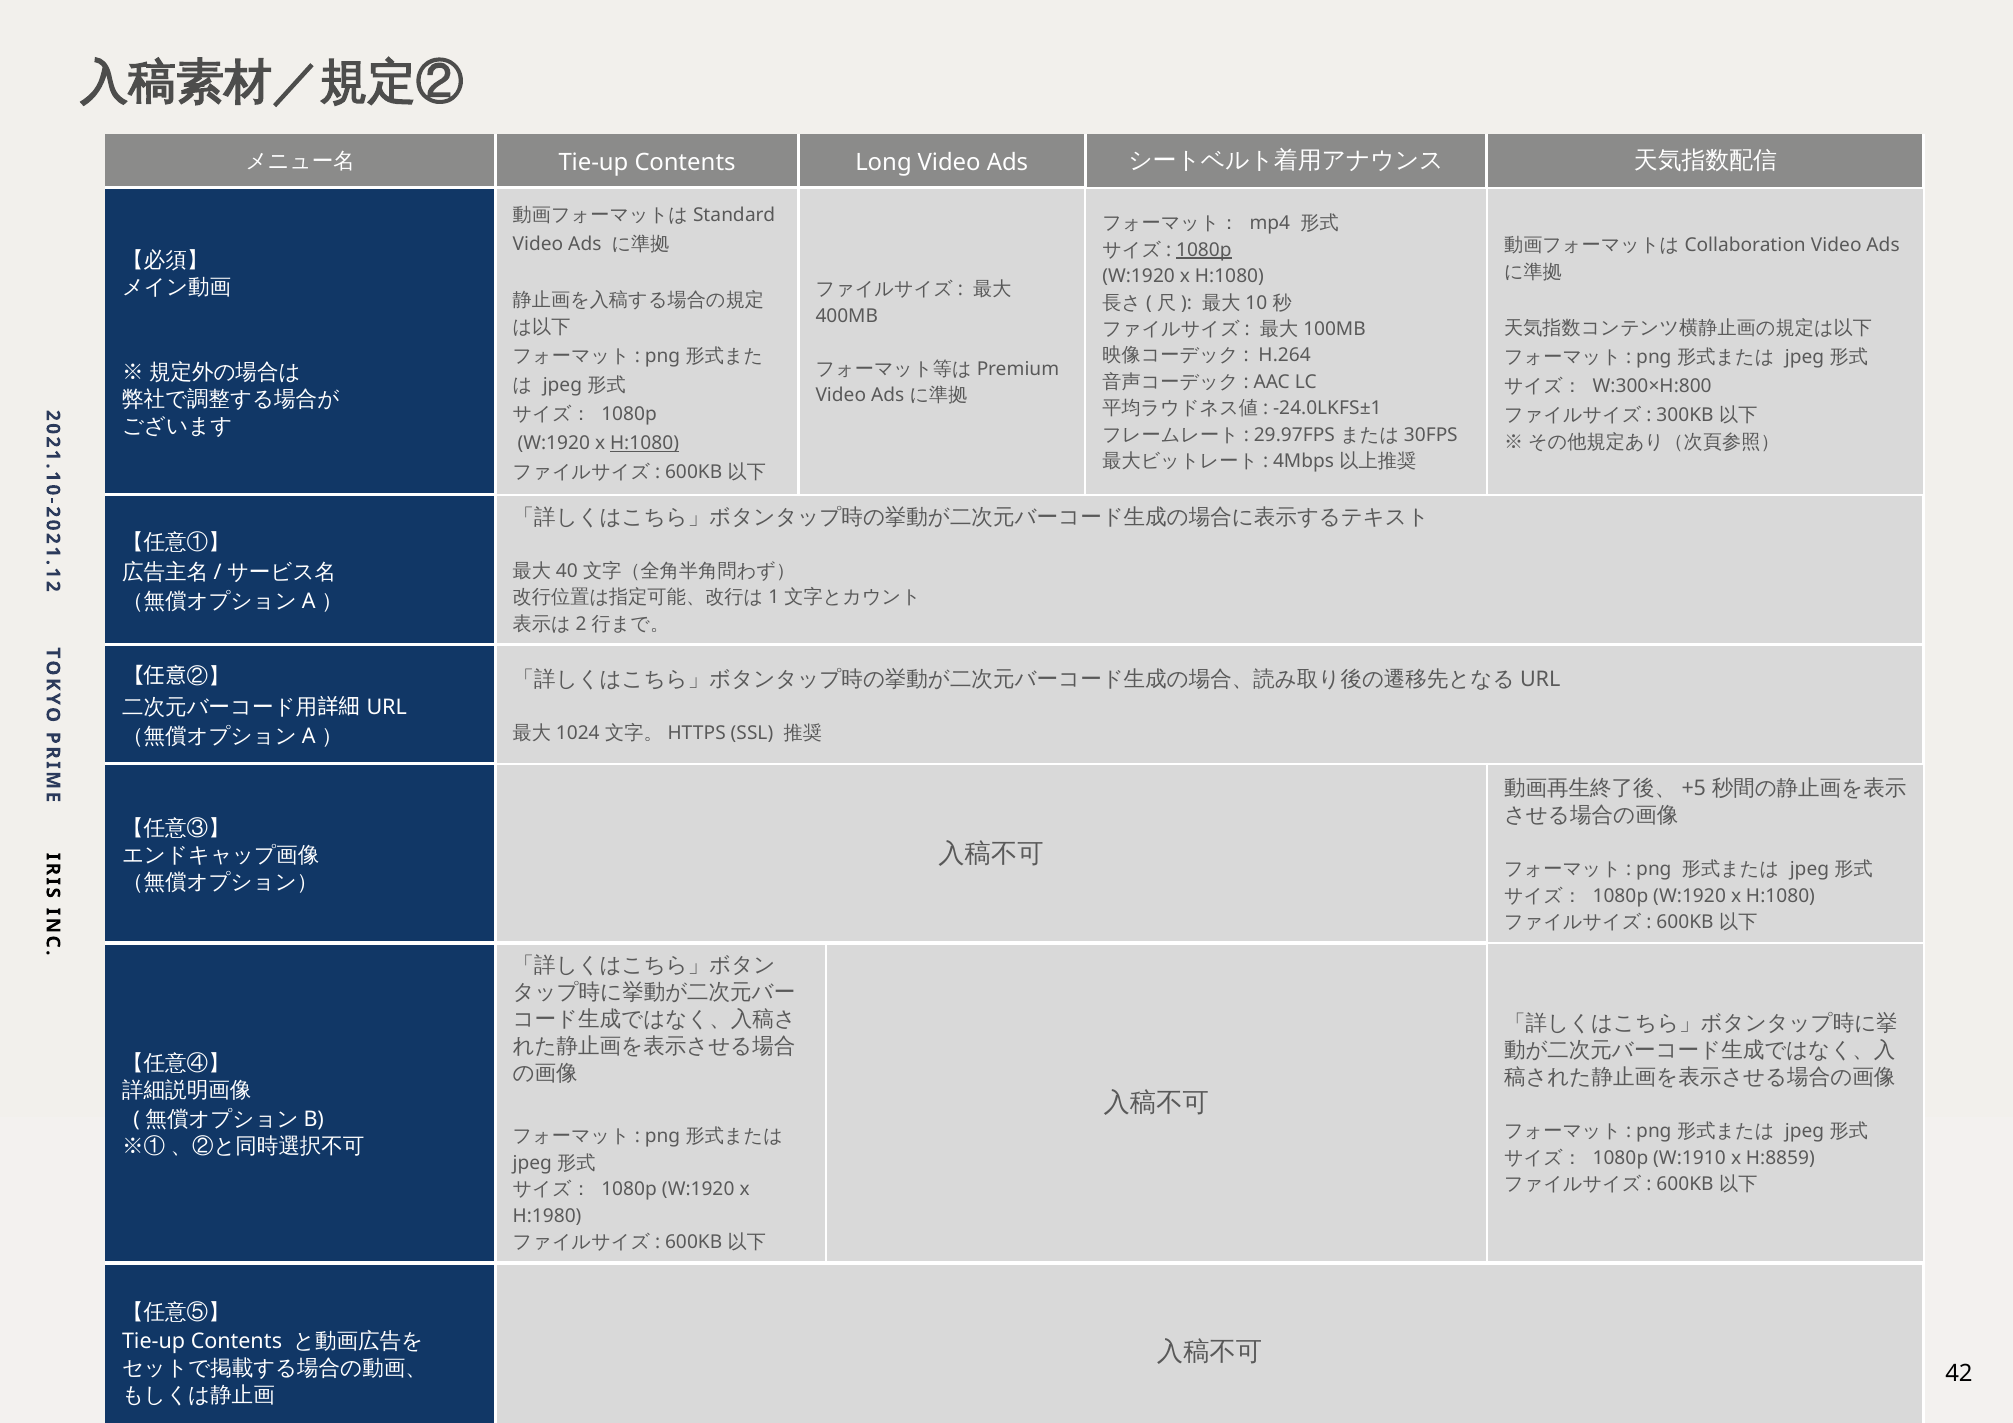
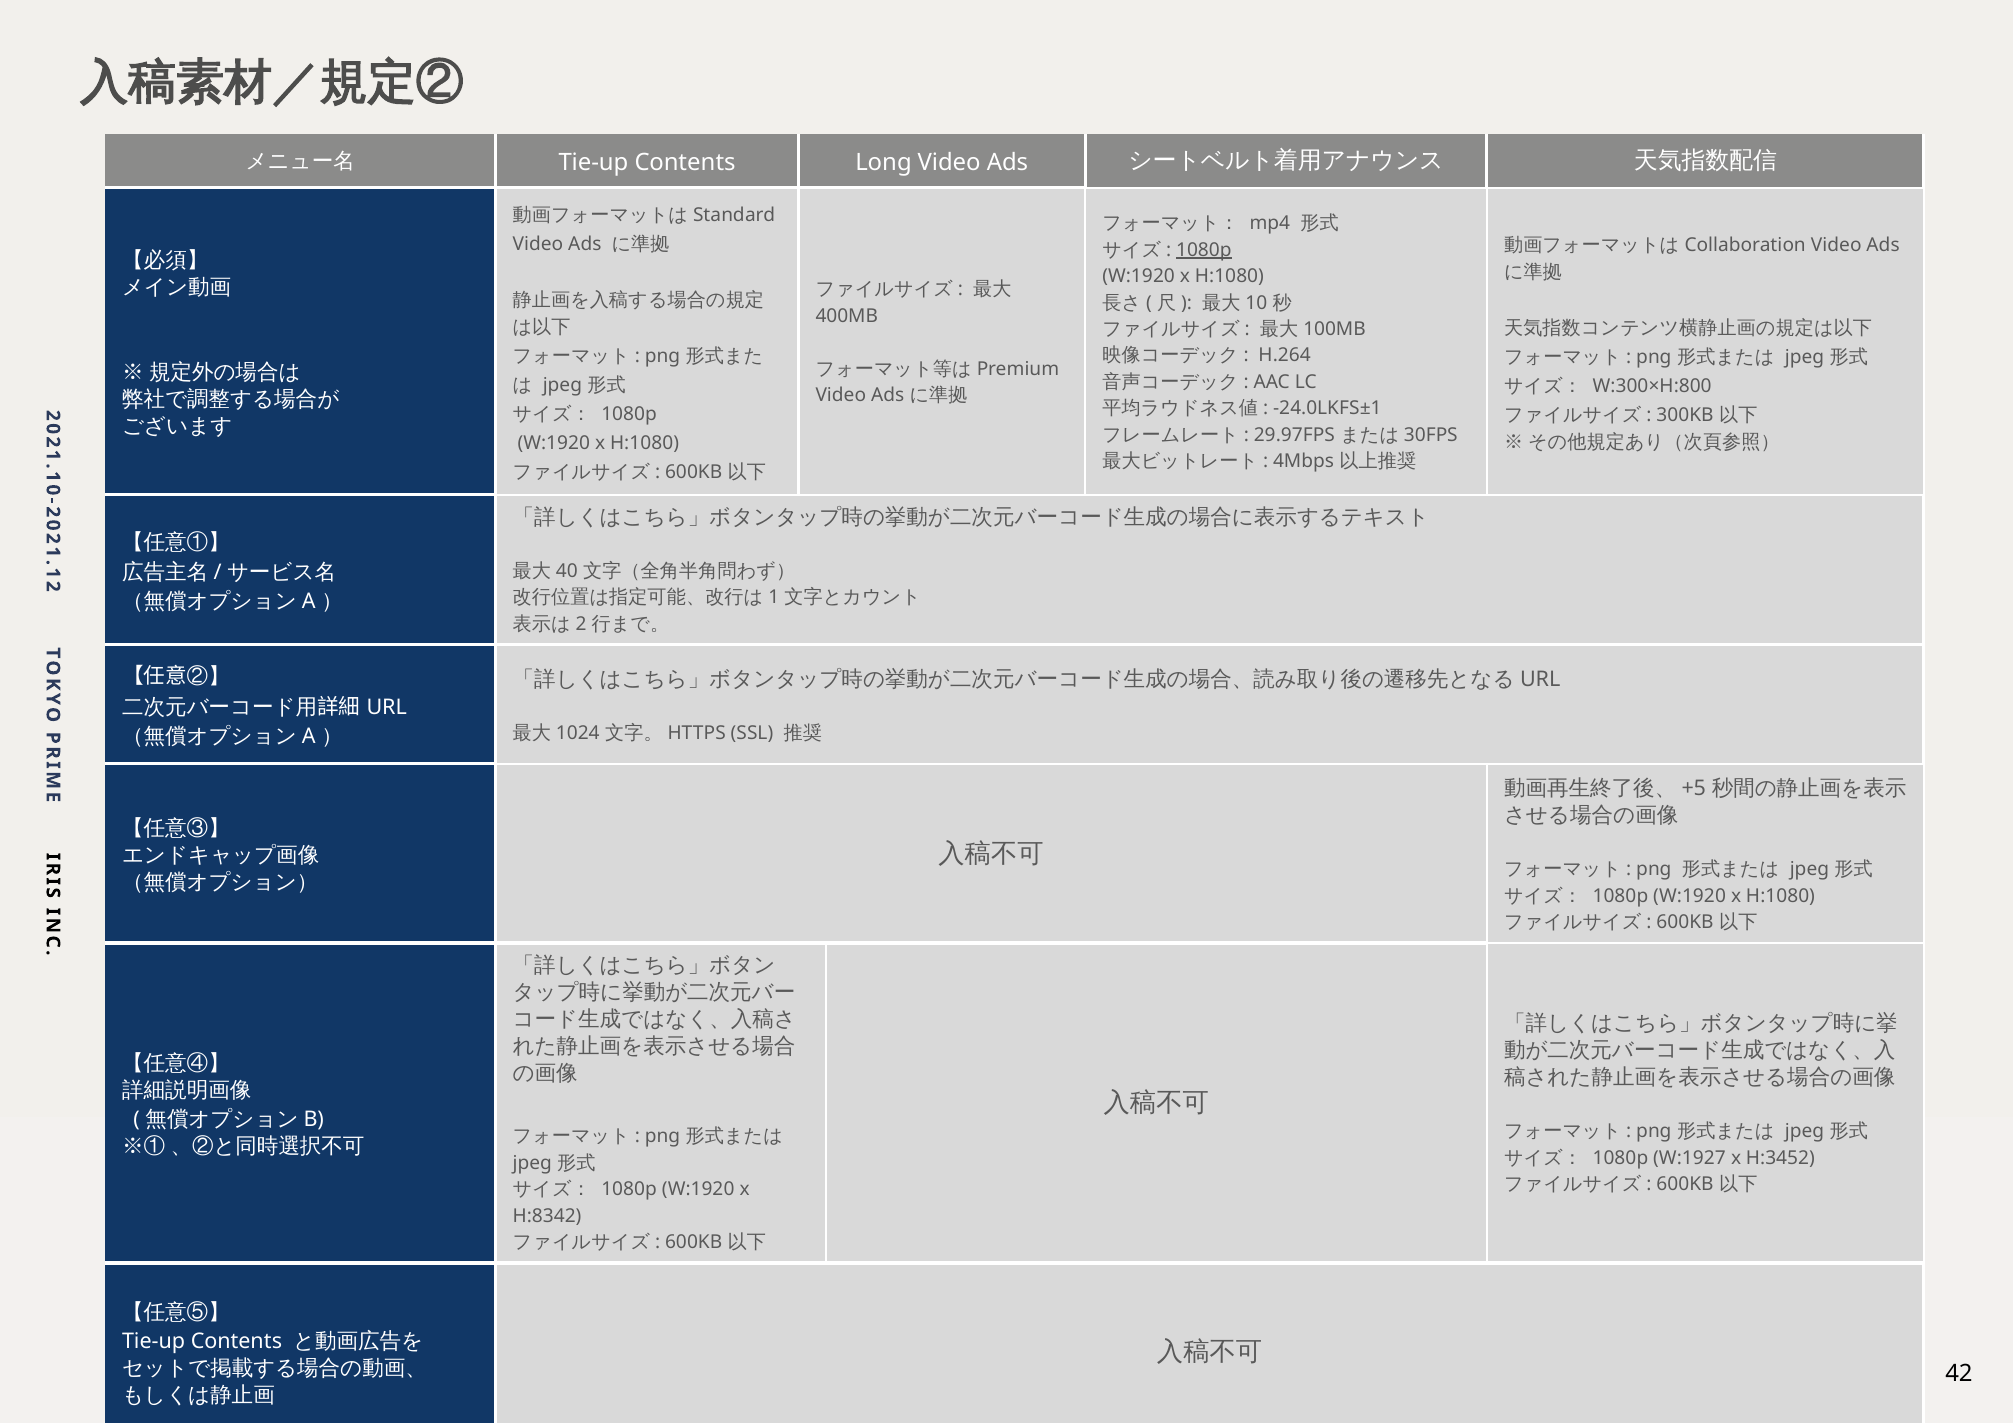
H:1080 at (645, 443) underline: present -> none
W:1910: W:1910 -> W:1927
H:8859: H:8859 -> H:3452
H:1980: H:1980 -> H:8342
